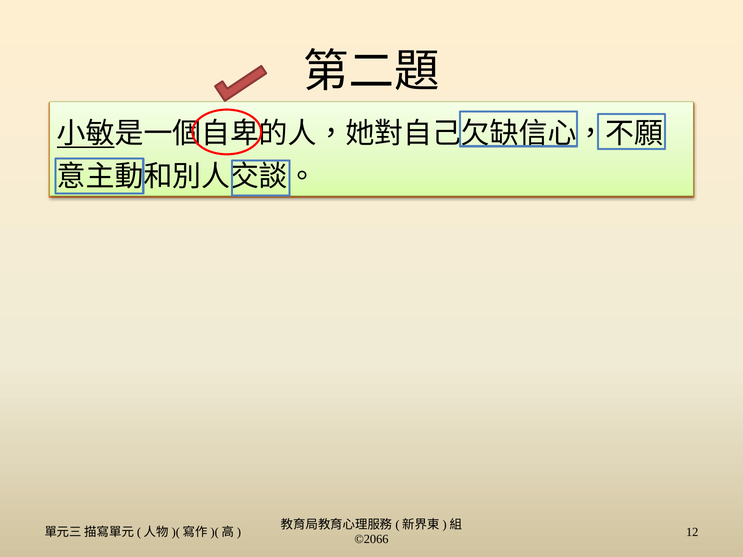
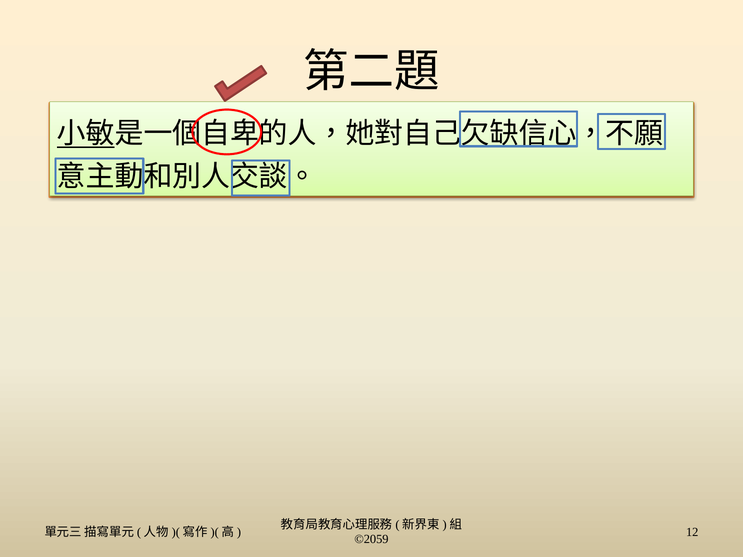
©2066: ©2066 -> ©2059
